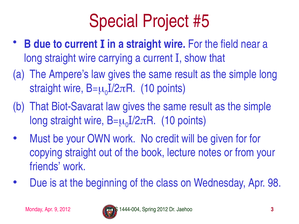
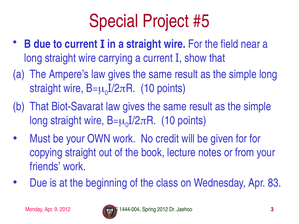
98: 98 -> 83
